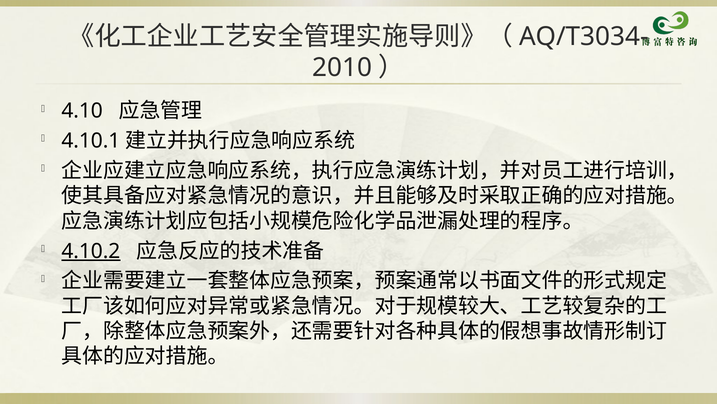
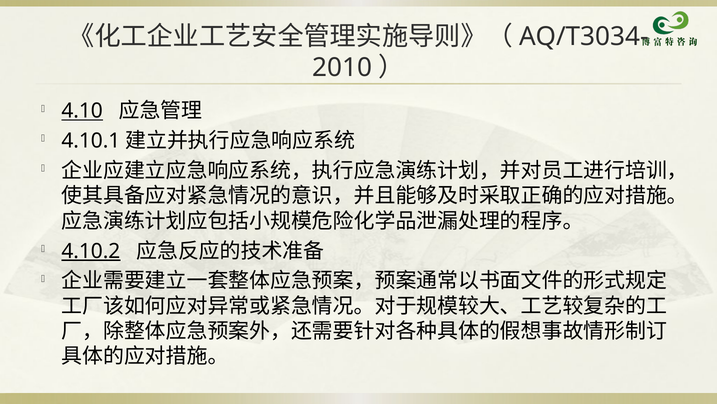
4.10 underline: none -> present
